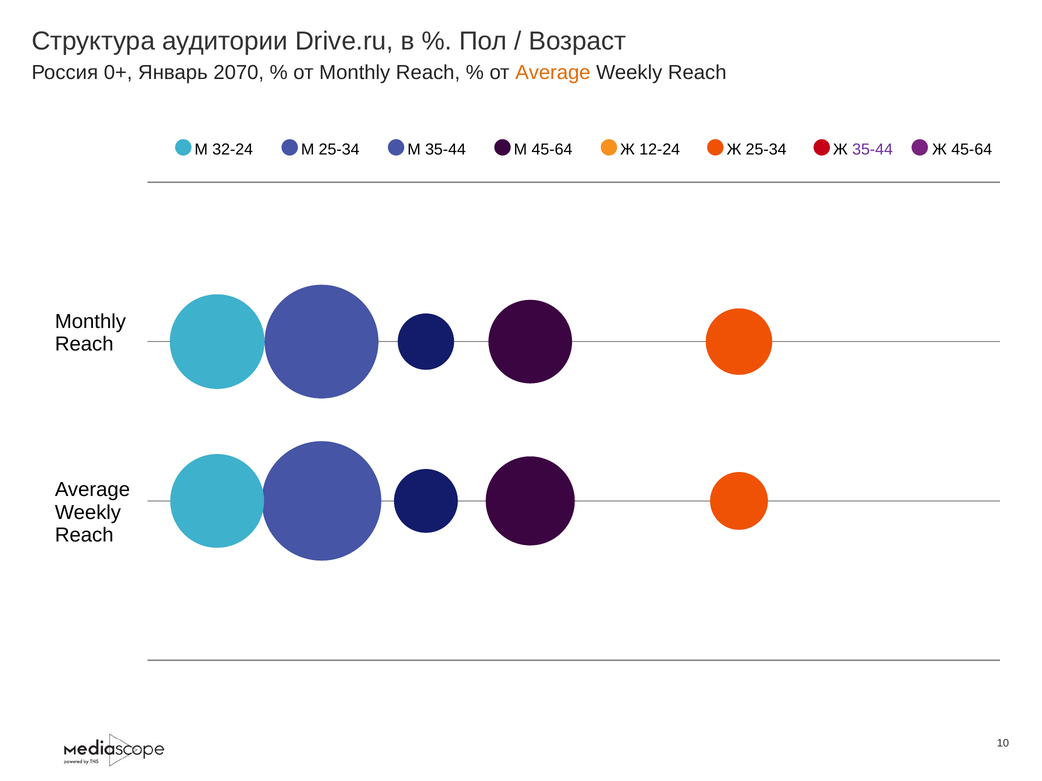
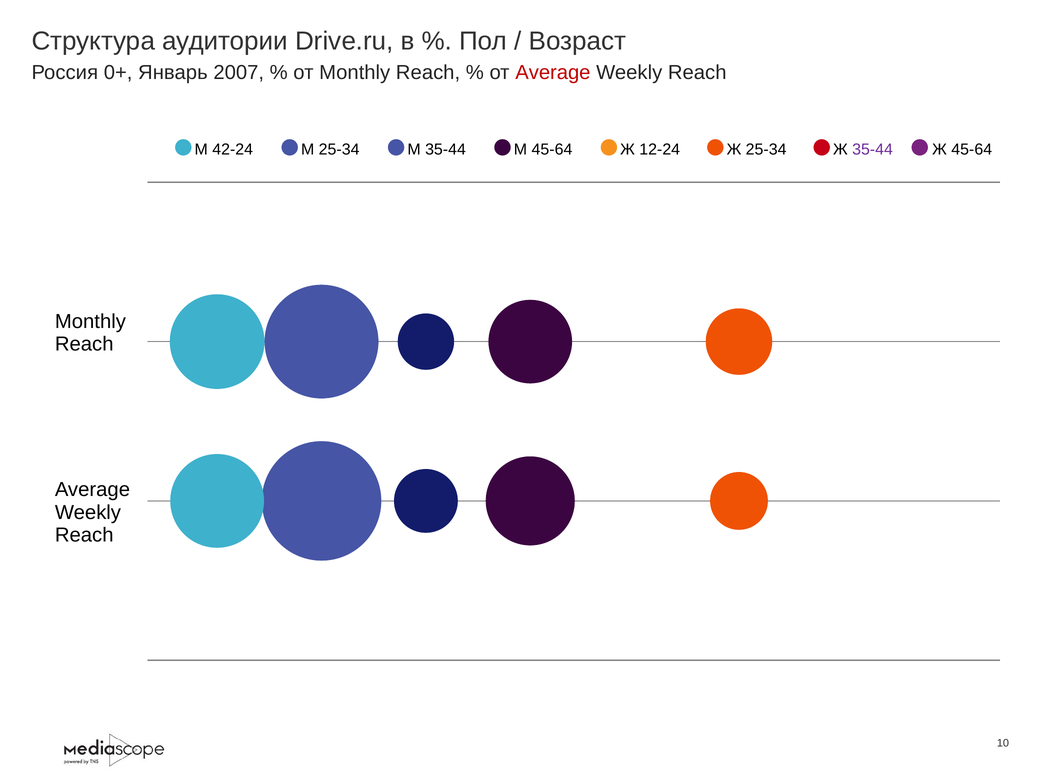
2070: 2070 -> 2007
Average at (553, 73) colour: orange -> red
32-24: 32-24 -> 42-24
